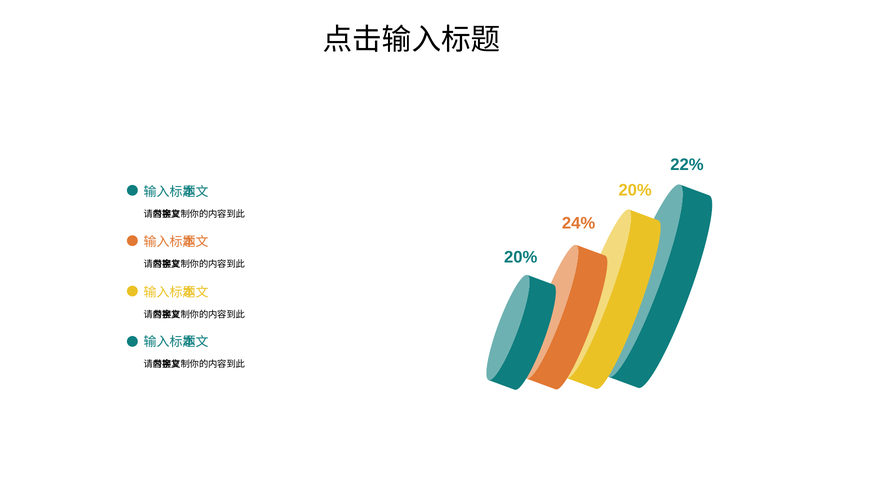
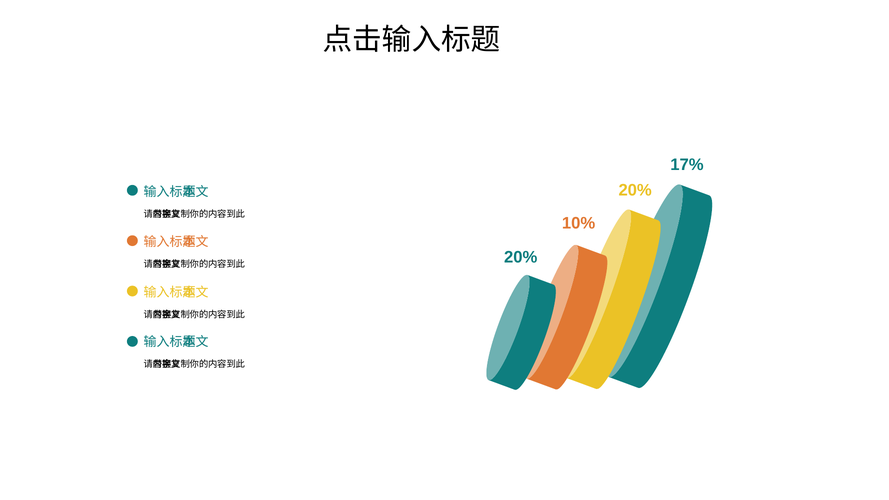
22%: 22% -> 17%
24%: 24% -> 10%
